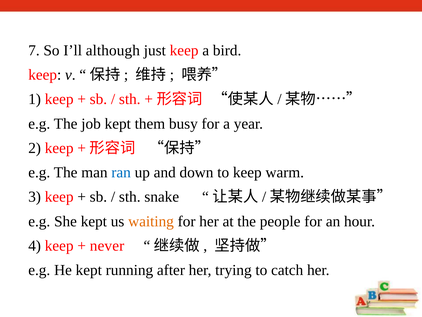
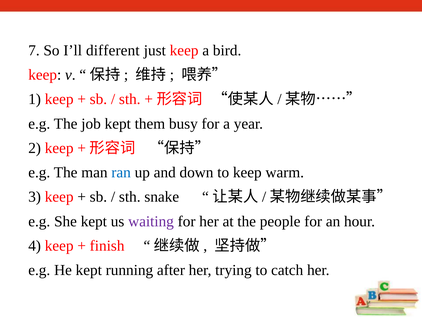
although: although -> different
waiting colour: orange -> purple
never: never -> finish
